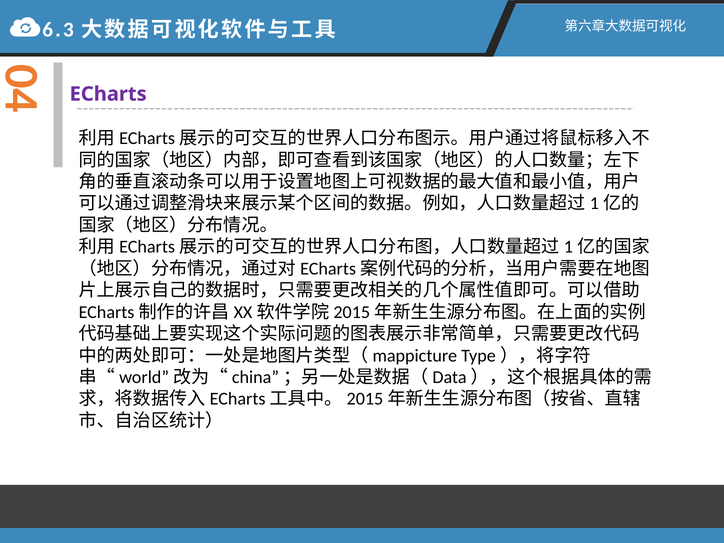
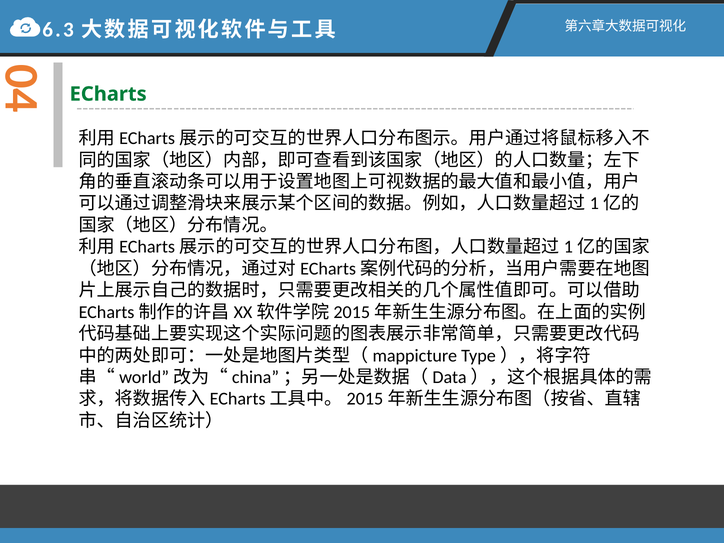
ECharts colour: purple -> green
